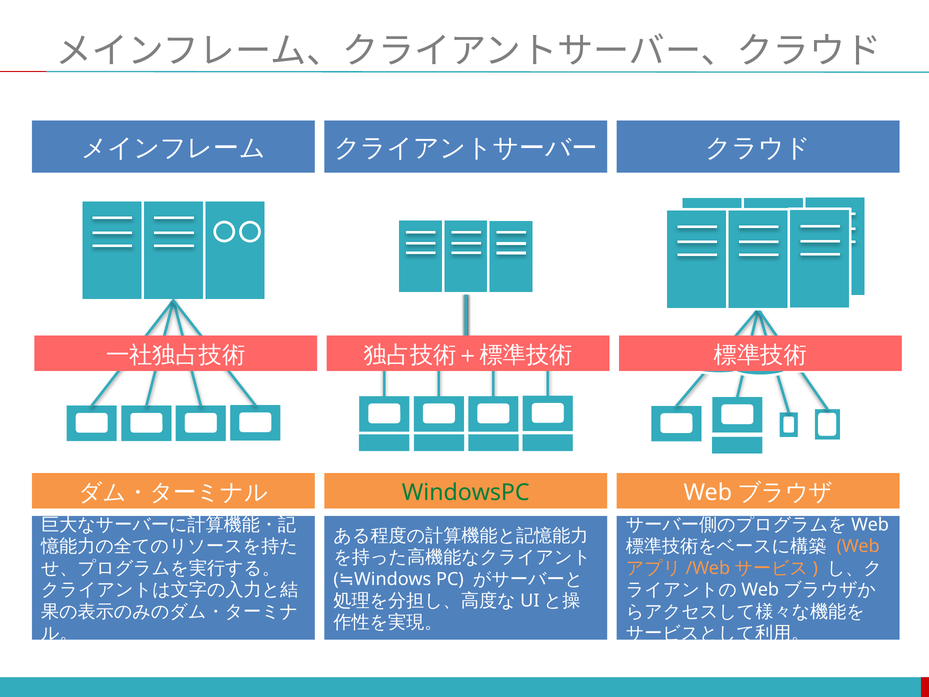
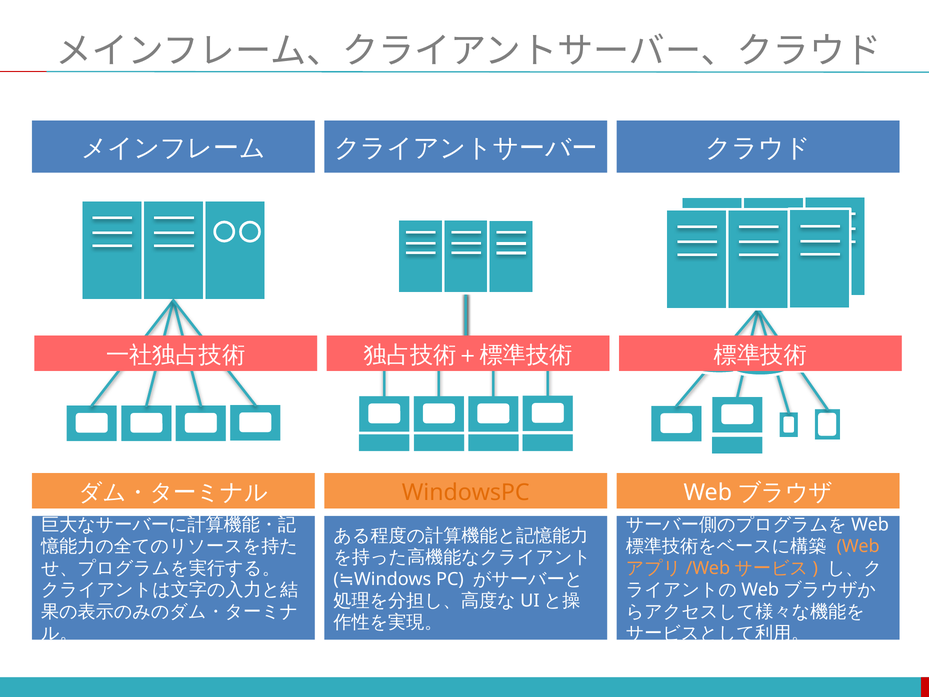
WindowsPC colour: green -> orange
